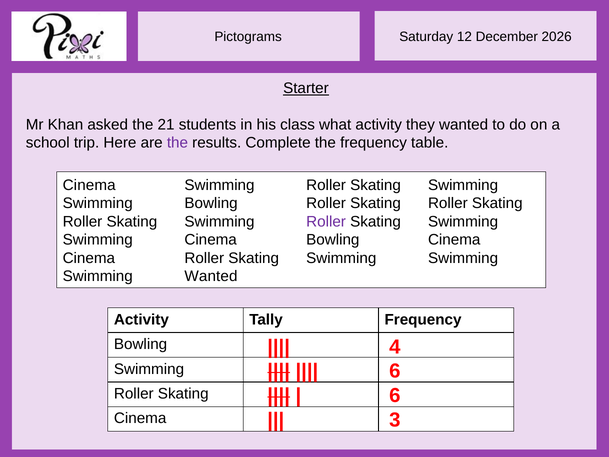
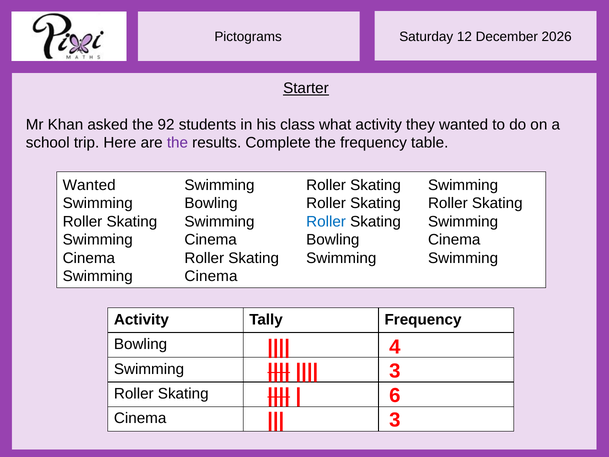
21: 21 -> 92
Cinema at (89, 185): Cinema -> Wanted
Roller at (326, 222) colour: purple -> blue
Wanted at (211, 276): Wanted -> Cinema
6 at (395, 371): 6 -> 3
